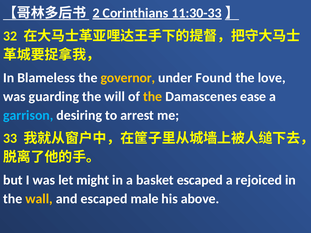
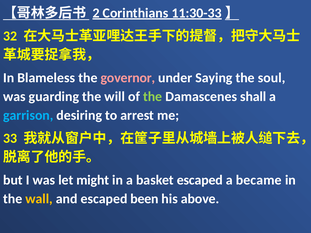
governor colour: yellow -> pink
Found: Found -> Saying
love: love -> soul
the at (153, 97) colour: yellow -> light green
ease: ease -> shall
rejoiced: rejoiced -> became
male: male -> been
